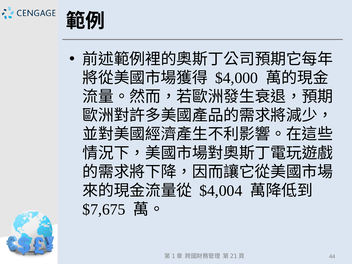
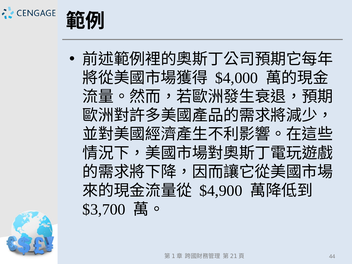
$4,004: $4,004 -> $4,900
$7,675: $7,675 -> $3,700
